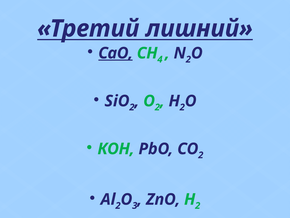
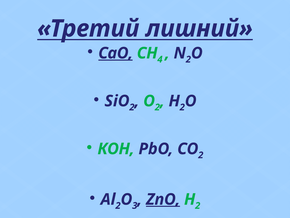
ZnО underline: none -> present
